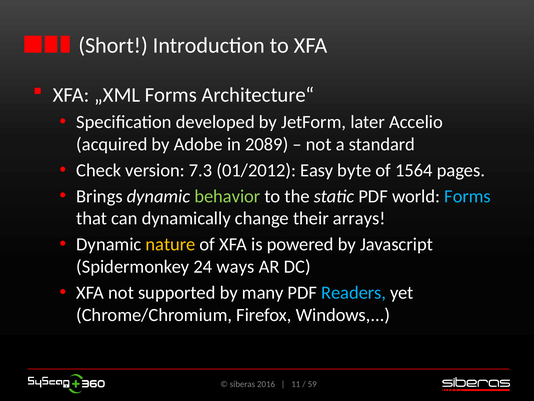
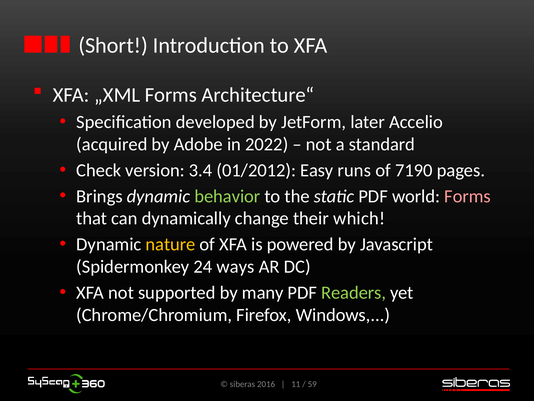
2089: 2089 -> 2022
7.3: 7.3 -> 3.4
byte: byte -> runs
1564: 1564 -> 7190
Forms at (468, 196) colour: light blue -> pink
arrays: arrays -> which
Readers colour: light blue -> light green
